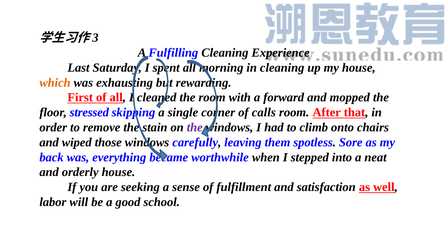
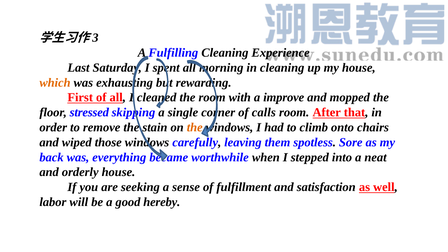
forward: forward -> improve
the at (195, 127) colour: purple -> orange
school: school -> hereby
